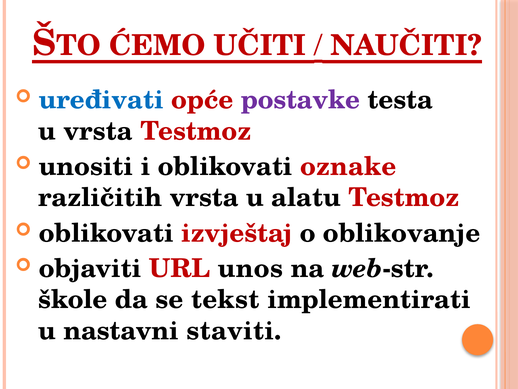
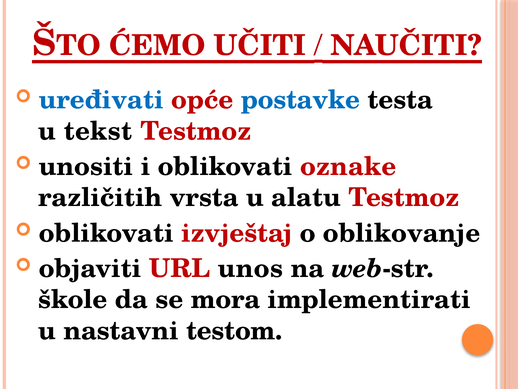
postavke colour: purple -> blue
u vrsta: vrsta -> tekst
tekst: tekst -> mora
staviti: staviti -> testom
